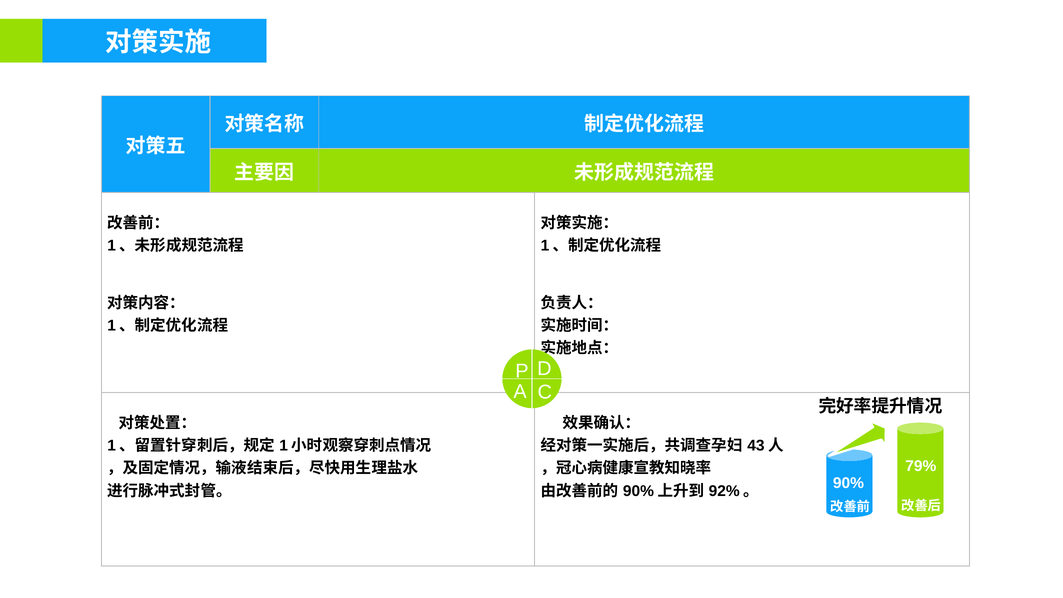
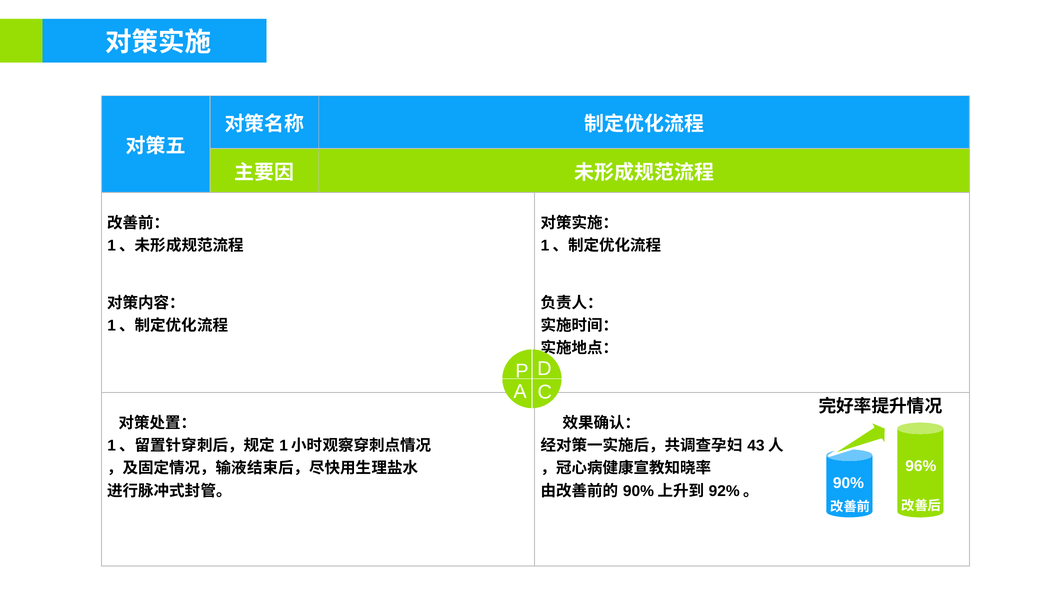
79%: 79% -> 96%
